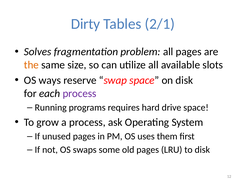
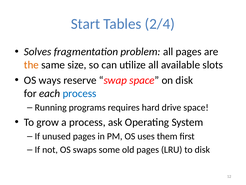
Dirty: Dirty -> Start
2/1: 2/1 -> 2/4
process at (80, 93) colour: purple -> blue
